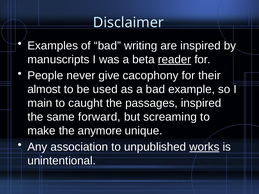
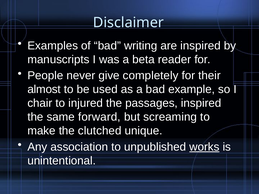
reader underline: present -> none
cacophony: cacophony -> completely
main: main -> chair
caught: caught -> injured
anymore: anymore -> clutched
